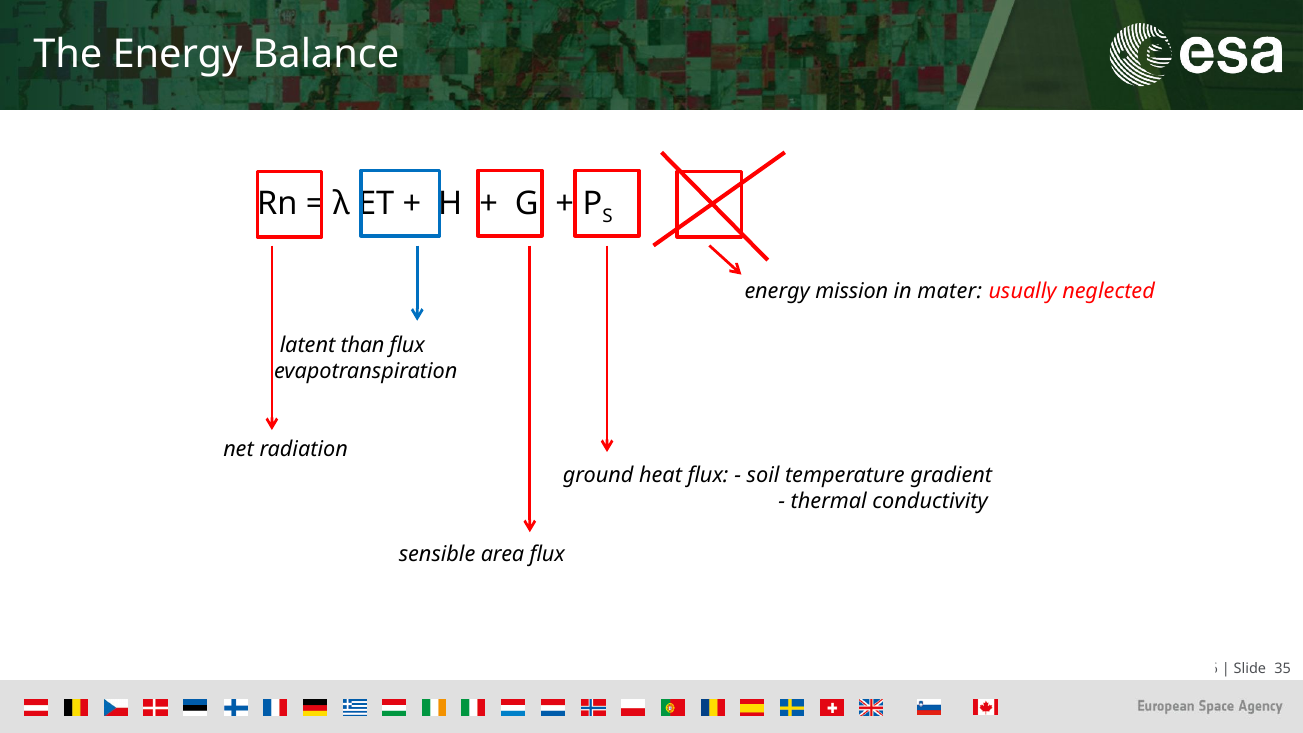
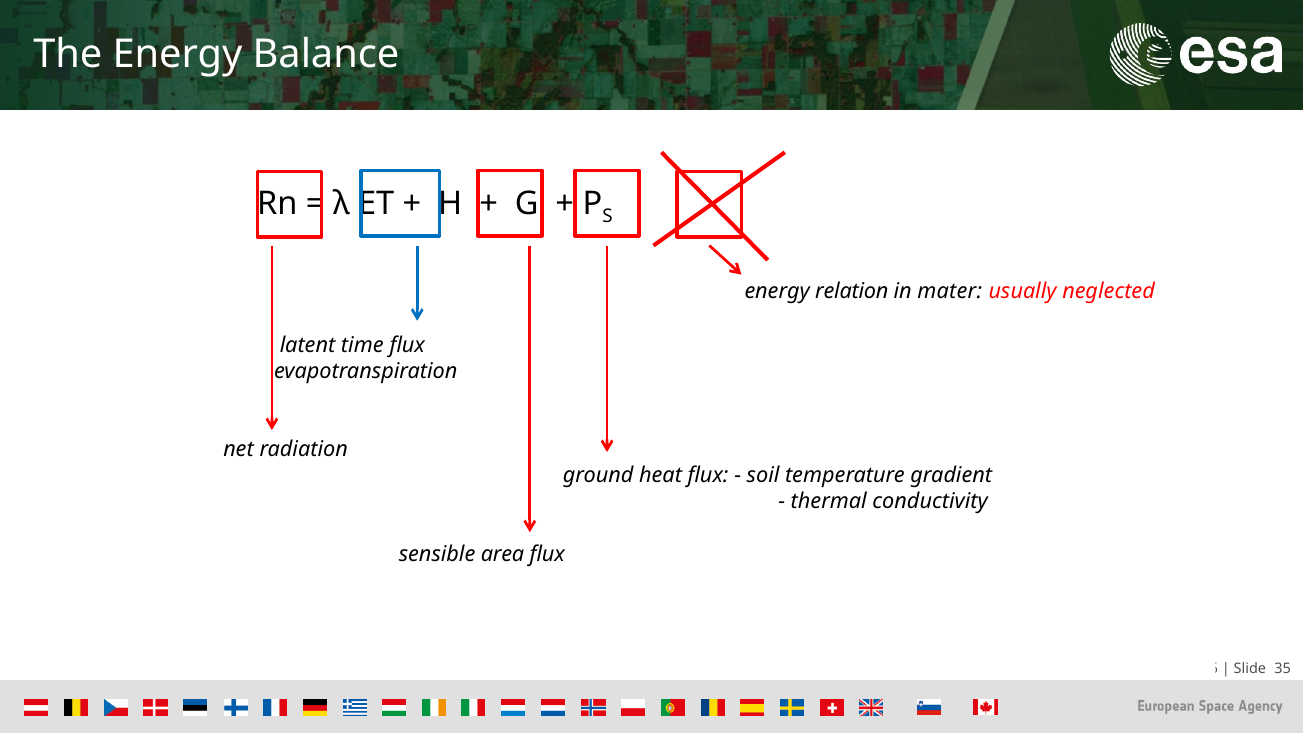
mission: mission -> relation
than: than -> time
